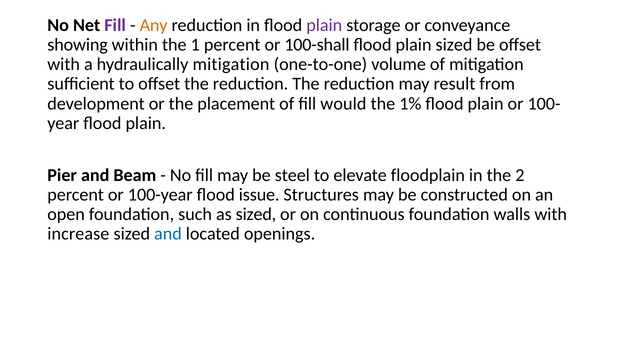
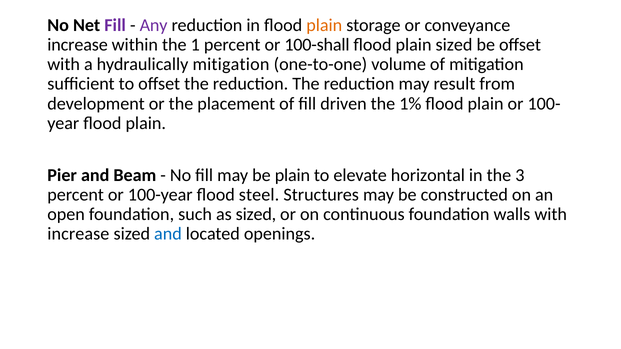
Any colour: orange -> purple
plain at (324, 25) colour: purple -> orange
showing at (78, 45): showing -> increase
would: would -> driven
be steel: steel -> plain
floodplain: floodplain -> horizontal
2: 2 -> 3
issue: issue -> steel
